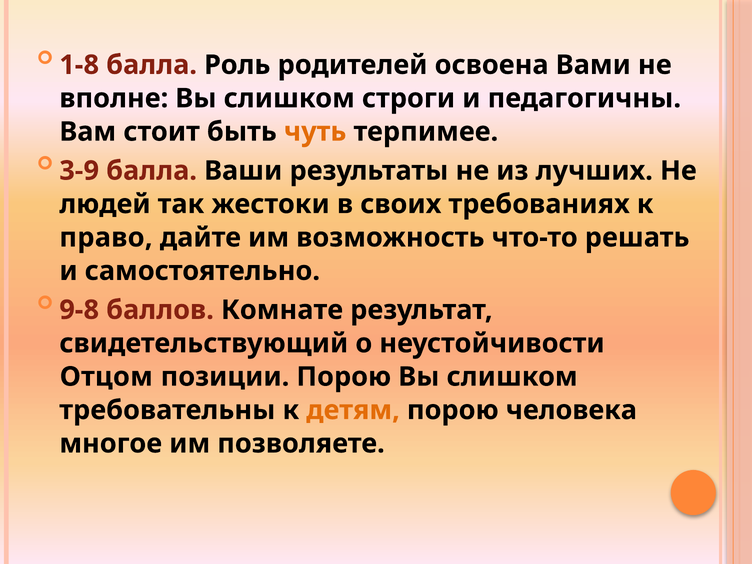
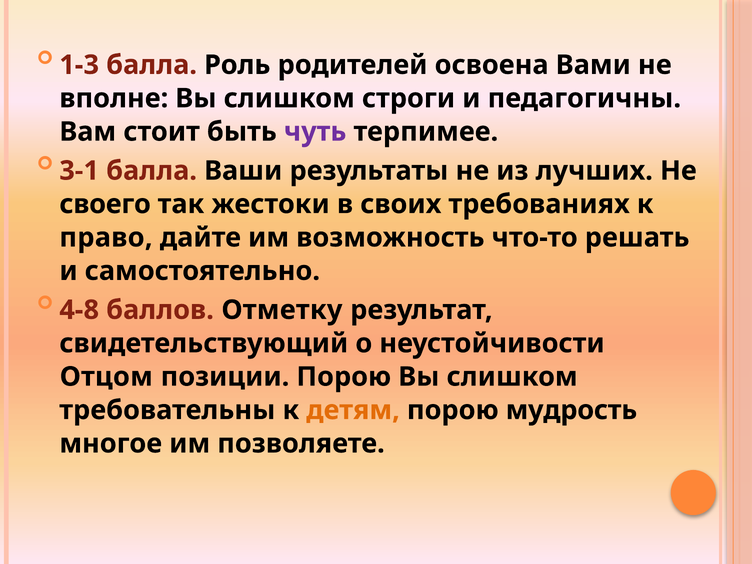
1-8: 1-8 -> 1-3
чуть colour: orange -> purple
3-9: 3-9 -> 3-1
людей: людей -> своего
9-8: 9-8 -> 4-8
Комнате: Комнате -> Отметку
человека: человека -> мудрость
